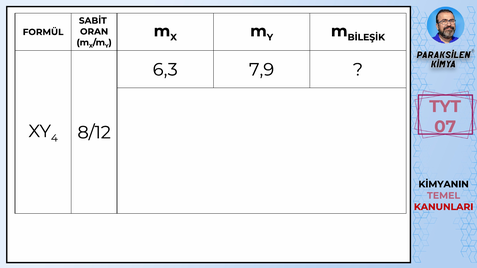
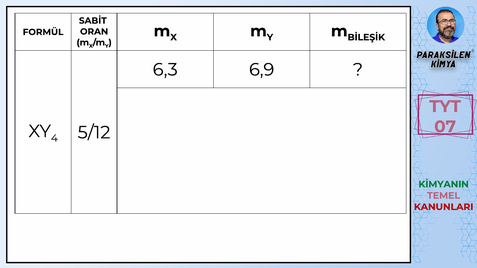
7,9: 7,9 -> 6,9
8/12: 8/12 -> 5/12
KİMYANIN colour: black -> green
